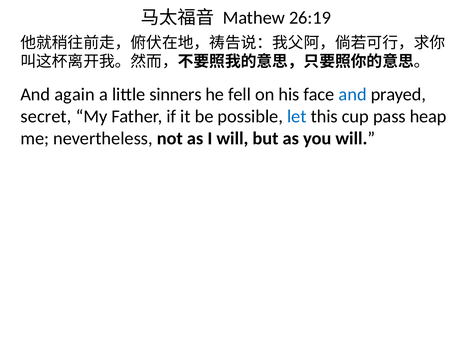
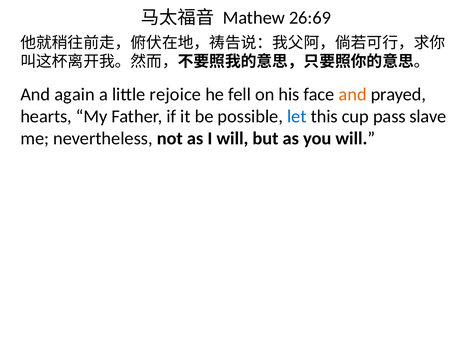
26:19: 26:19 -> 26:69
sinners: sinners -> rejoice
and at (353, 94) colour: blue -> orange
secret: secret -> hearts
heap: heap -> slave
